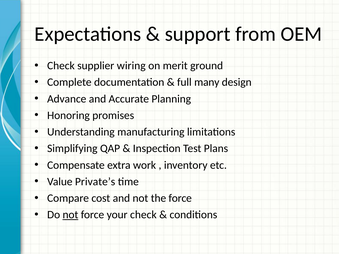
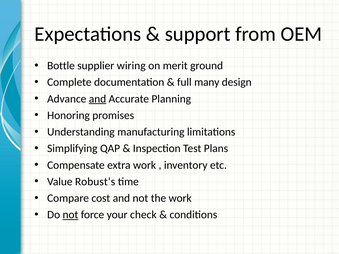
Check at (61, 66): Check -> Bottle
and at (98, 99) underline: none -> present
Private’s: Private’s -> Robust’s
the force: force -> work
